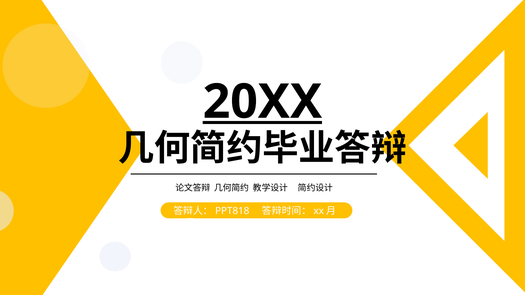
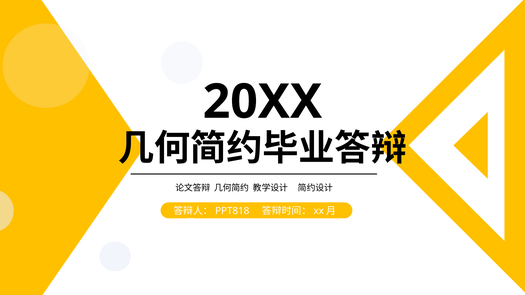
20XX underline: present -> none
